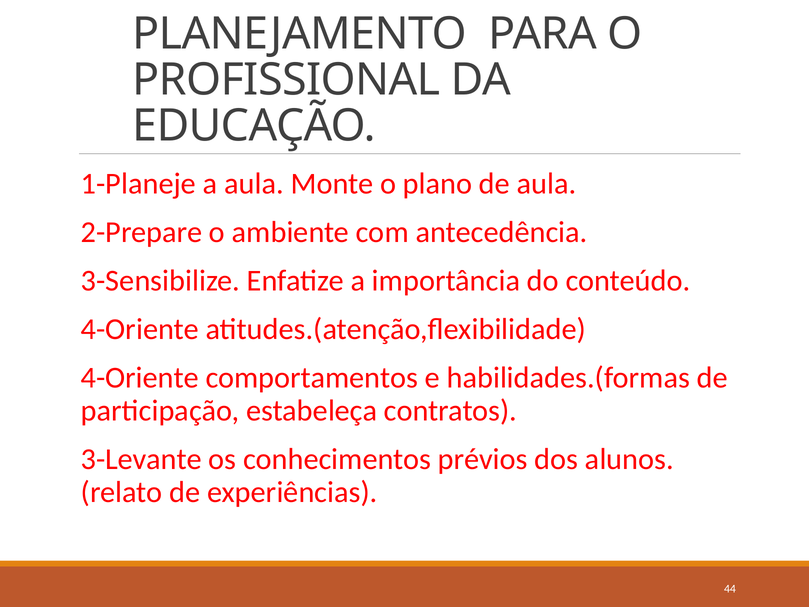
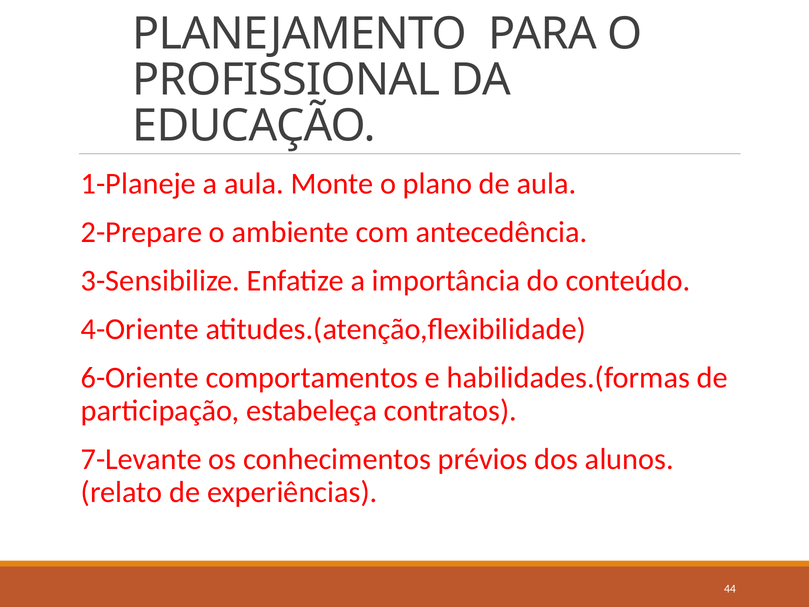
4-Oriente at (140, 378): 4-Oriente -> 6-Oriente
3-Levante: 3-Levante -> 7-Levante
